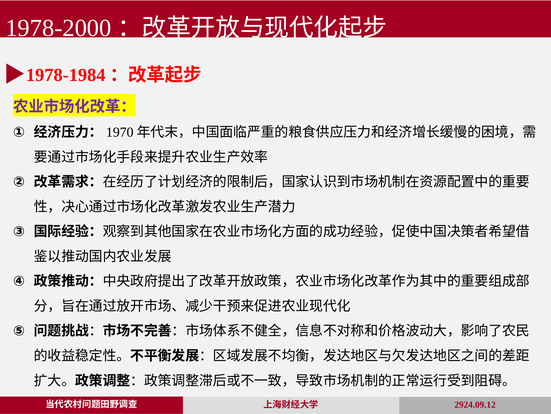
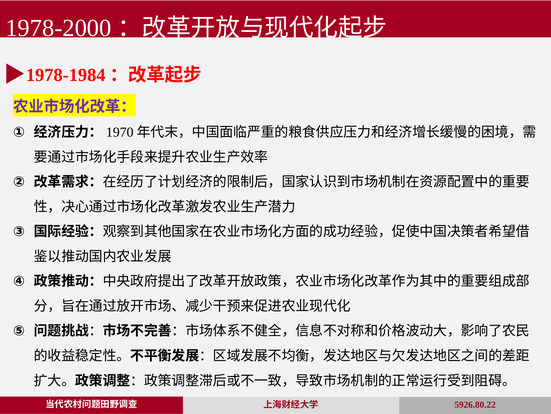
2924.09.12: 2924.09.12 -> 5926.80.22
